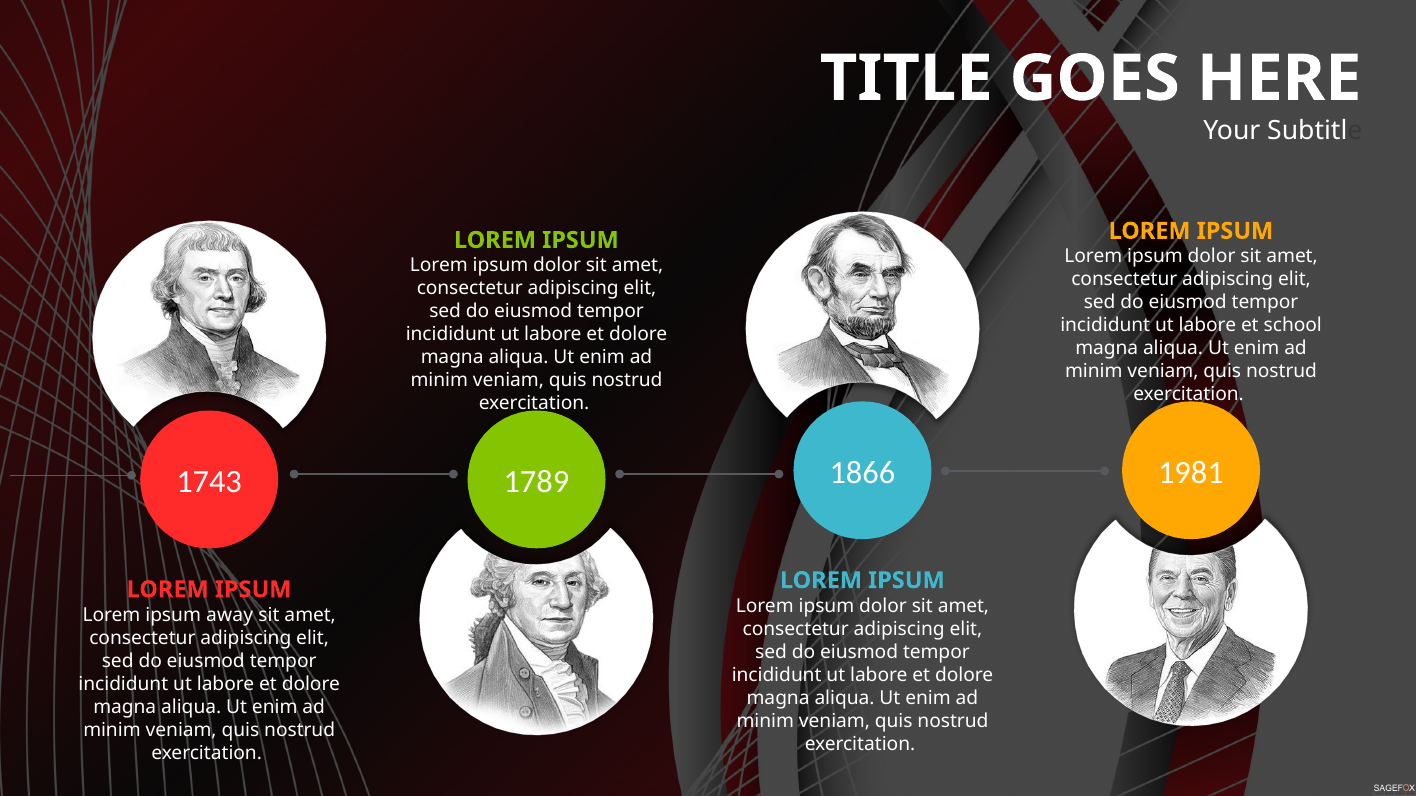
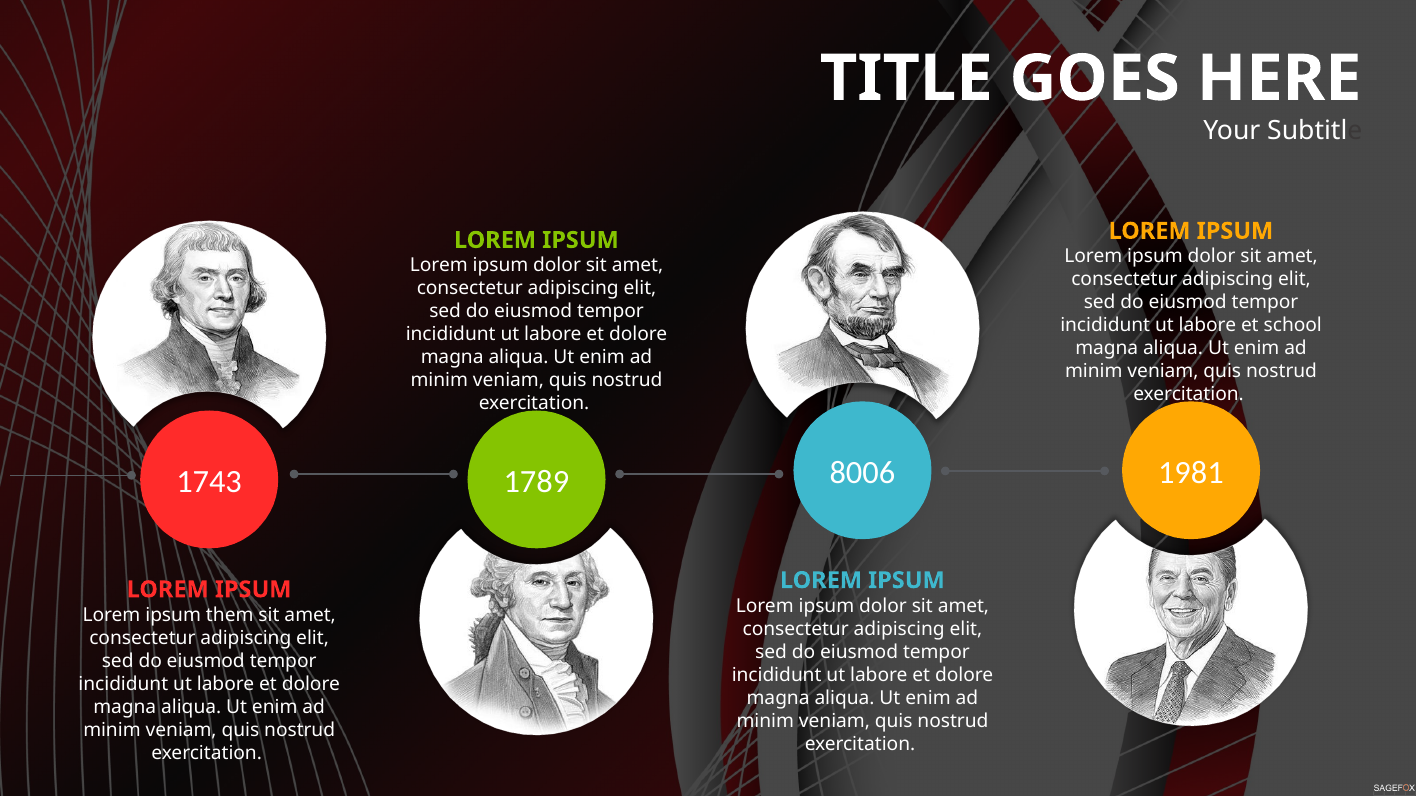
1866: 1866 -> 8006
away: away -> them
